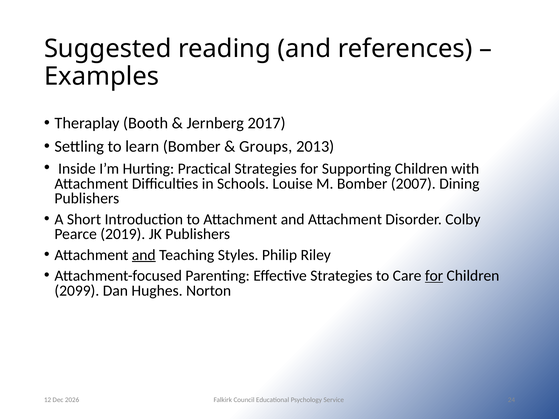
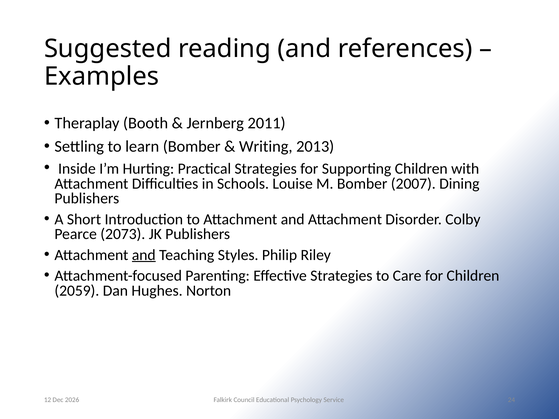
2017: 2017 -> 2011
Groups: Groups -> Writing
2019: 2019 -> 2073
for at (434, 276) underline: present -> none
2099: 2099 -> 2059
